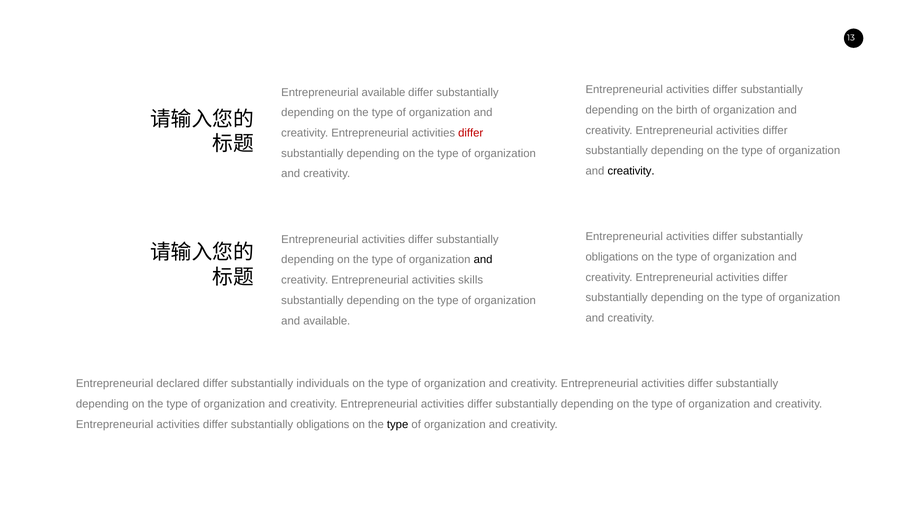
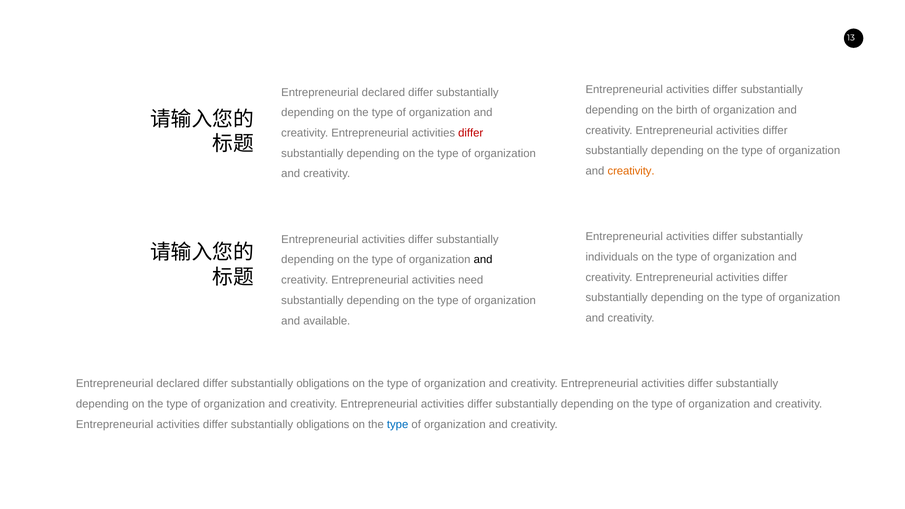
available at (383, 92): available -> declared
creativity at (631, 171) colour: black -> orange
obligations at (612, 257): obligations -> individuals
skills: skills -> need
individuals at (323, 384): individuals -> obligations
type at (398, 425) colour: black -> blue
